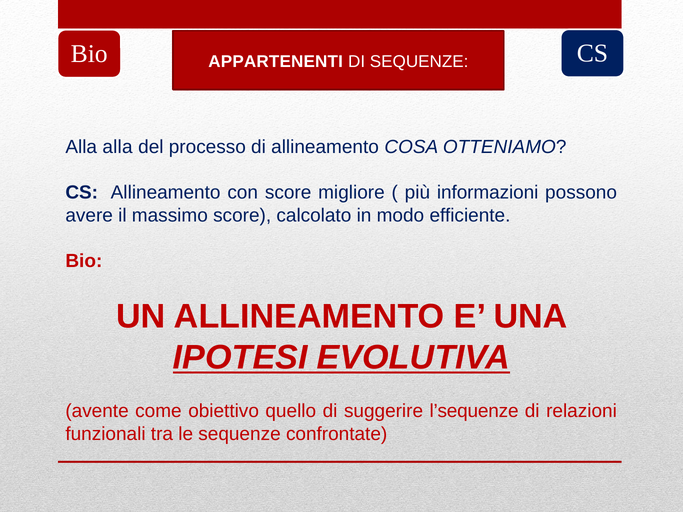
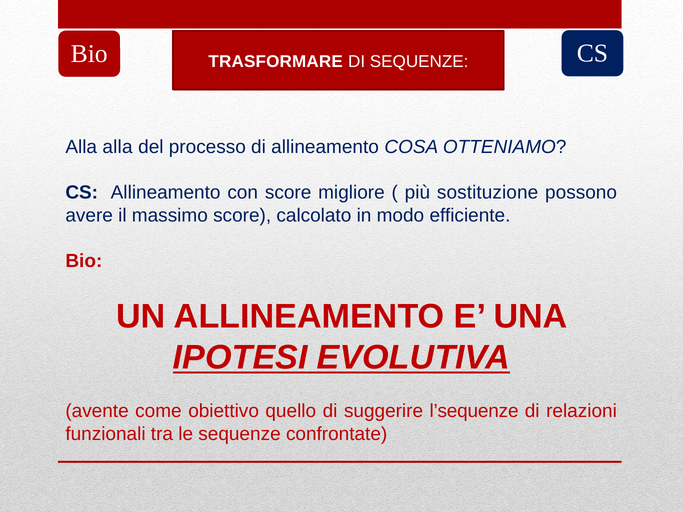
APPARTENENTI: APPARTENENTI -> TRASFORMARE
informazioni: informazioni -> sostituzione
